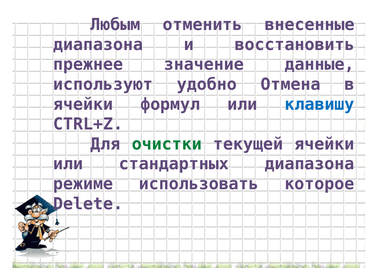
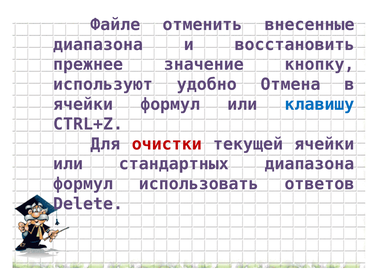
Любым: Любым -> Файле
данные: данные -> кнопку
очистки colour: green -> red
режиме at (83, 184): режиме -> формул
которое: которое -> ответов
